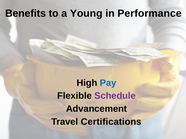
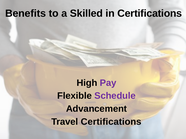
Young: Young -> Skilled
in Performance: Performance -> Certifications
Pay colour: blue -> purple
